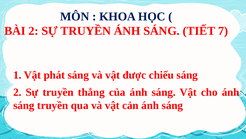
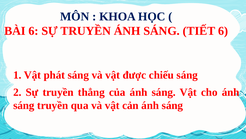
BÀI 2: 2 -> 6
TIẾT 7: 7 -> 6
